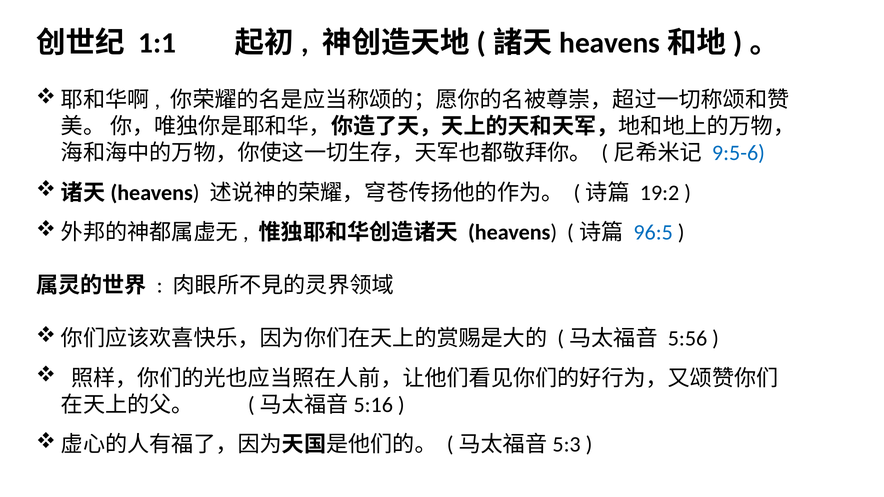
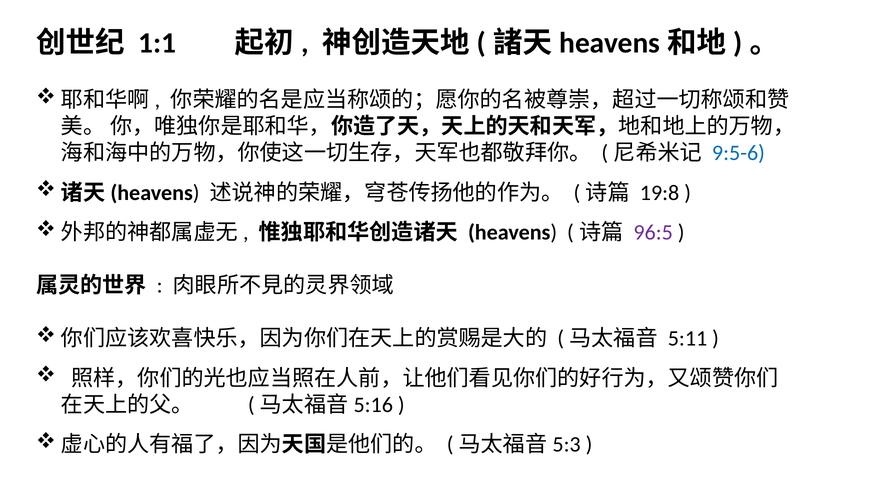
19:2: 19:2 -> 19:8
96:5 colour: blue -> purple
5:56: 5:56 -> 5:11
